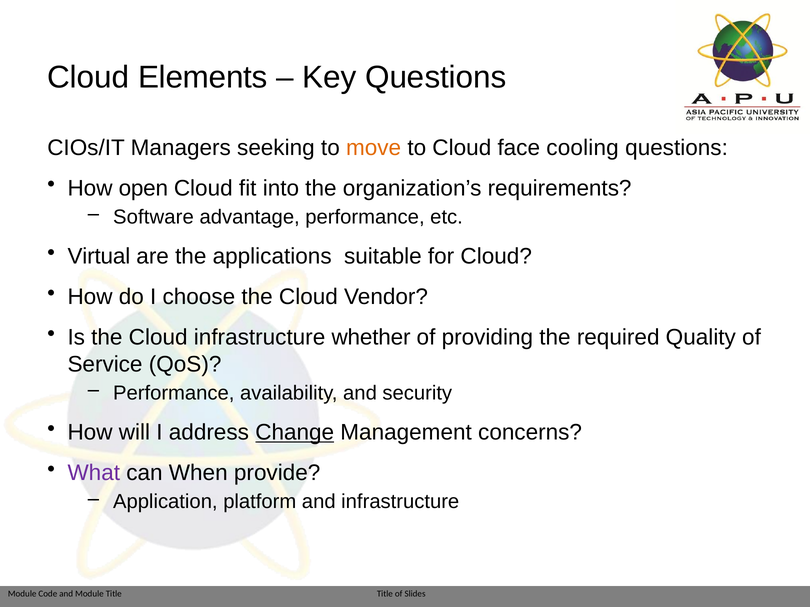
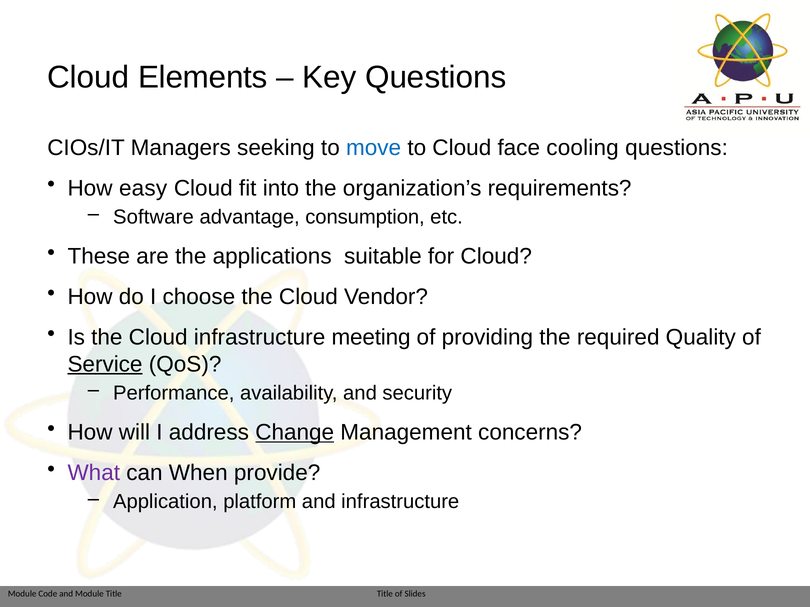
move colour: orange -> blue
open: open -> easy
advantage performance: performance -> consumption
Virtual: Virtual -> These
whether: whether -> meeting
Service underline: none -> present
